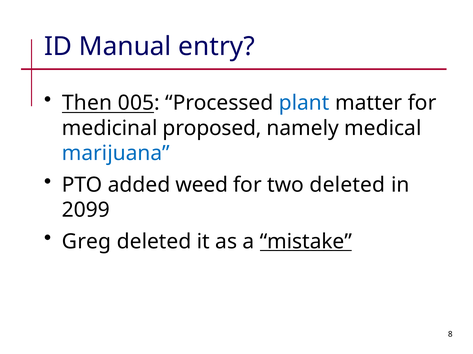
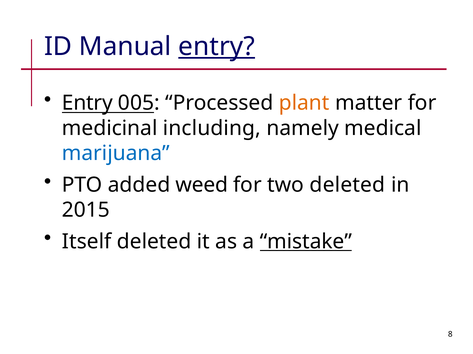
entry at (217, 47) underline: none -> present
Then at (87, 103): Then -> Entry
plant colour: blue -> orange
proposed: proposed -> including
2099: 2099 -> 2015
Greg: Greg -> Itself
